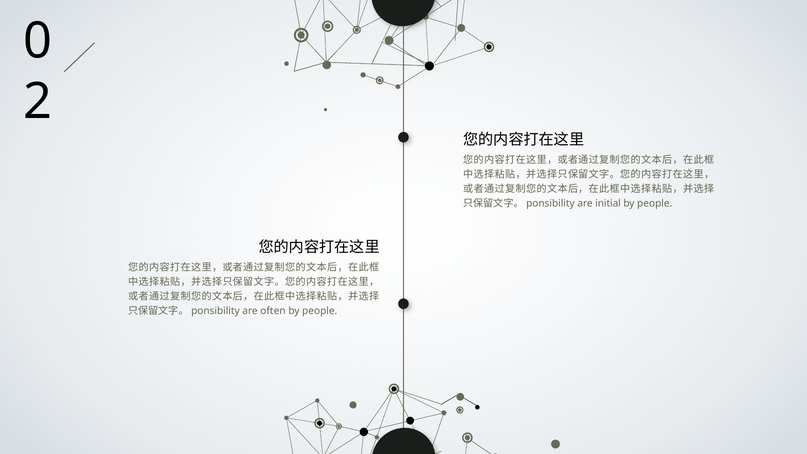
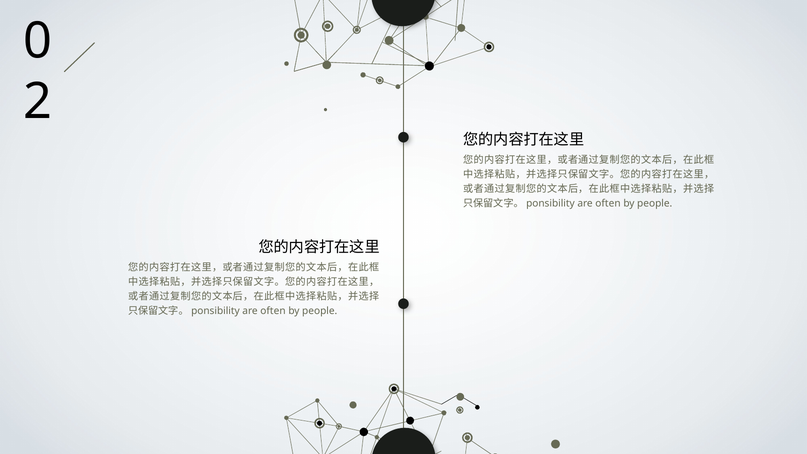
initial at (608, 203): initial -> often
